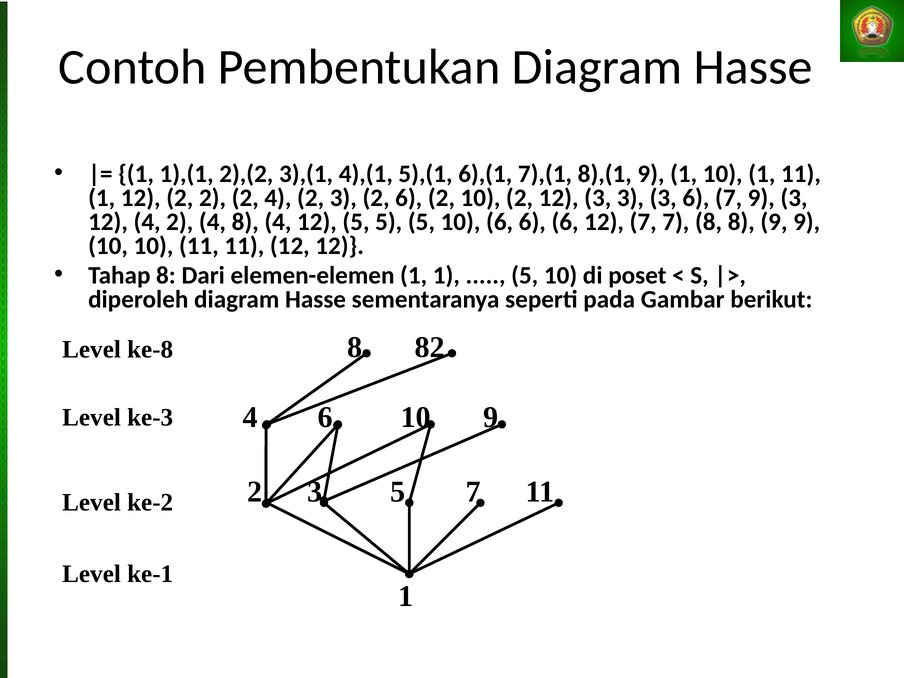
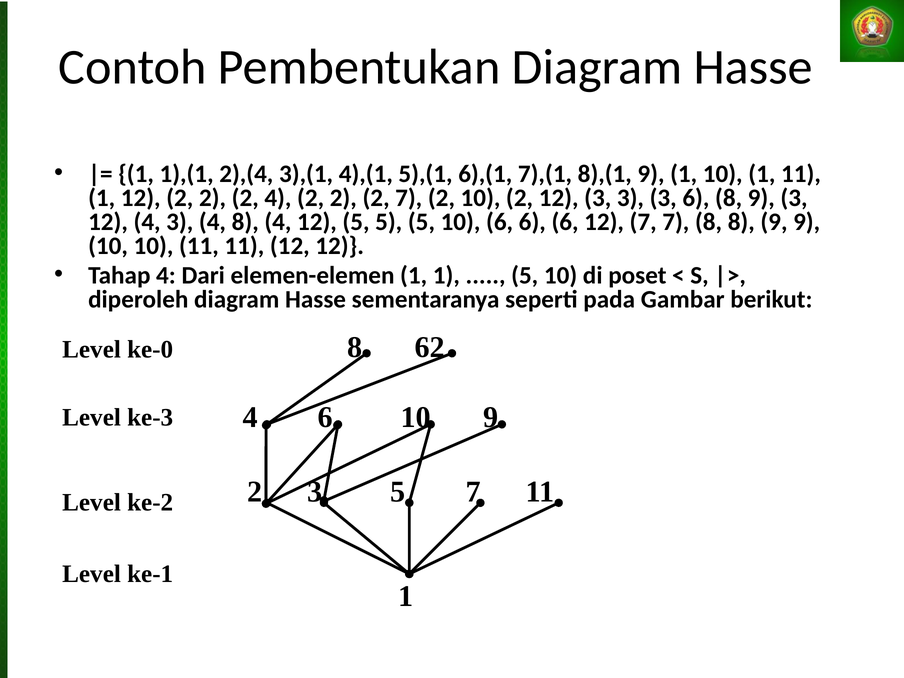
2),(2: 2),(2 -> 2),(4
4 2 3: 3 -> 2
2 6: 6 -> 7
6 7: 7 -> 8
12 4 2: 2 -> 3
Tahap 8: 8 -> 4
ke-8: ke-8 -> ke-0
82: 82 -> 62
